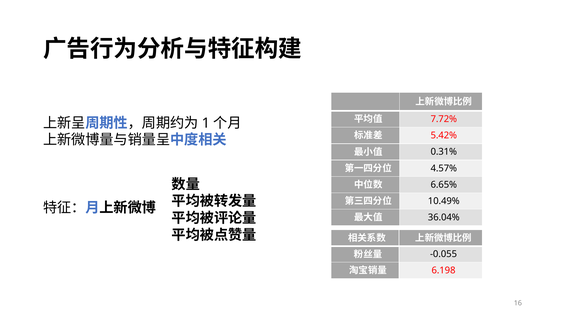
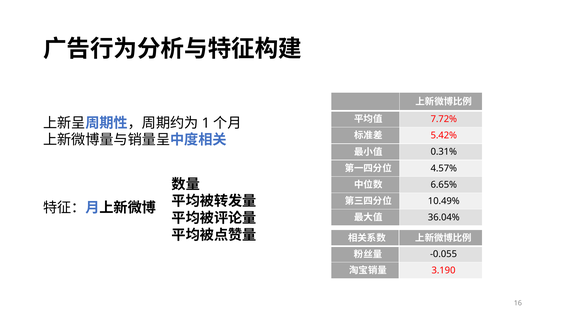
6.198: 6.198 -> 3.190
